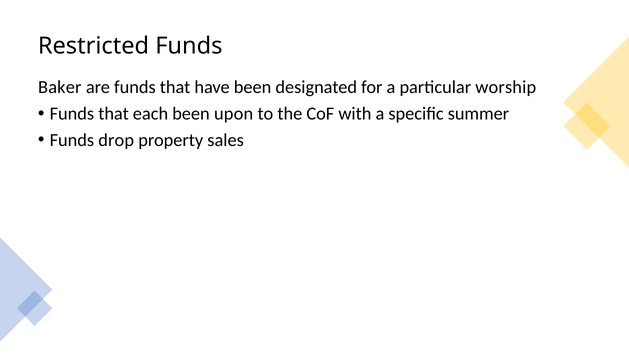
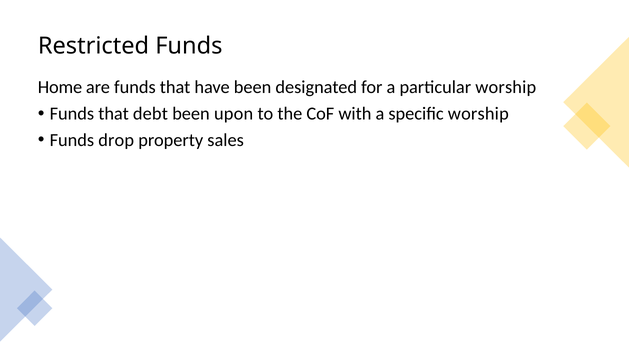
Baker: Baker -> Home
each: each -> debt
specific summer: summer -> worship
